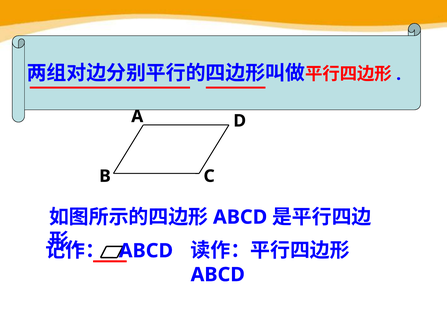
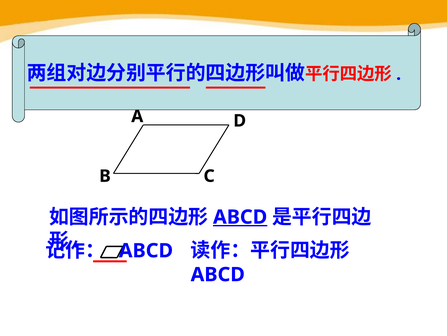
ABCD at (240, 217) underline: none -> present
